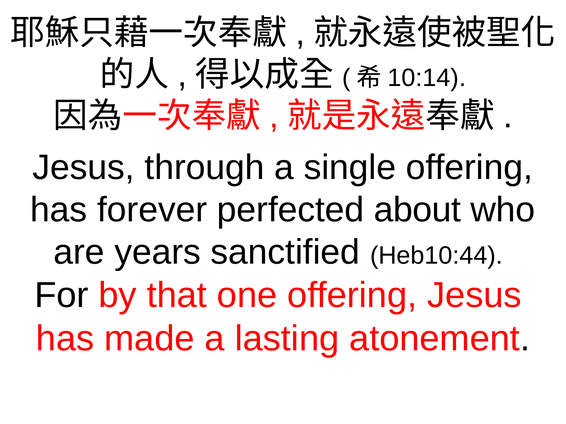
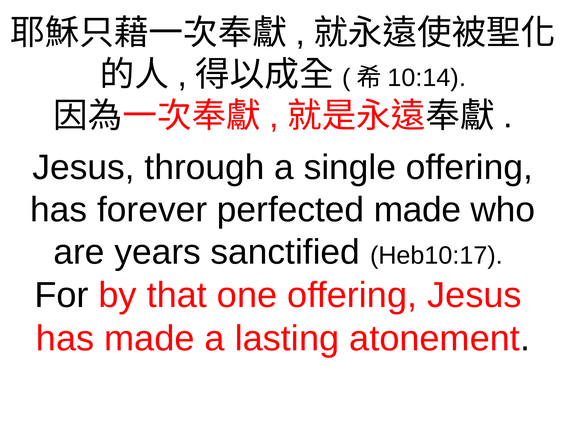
perfected about: about -> made
Heb10:44: Heb10:44 -> Heb10:17
